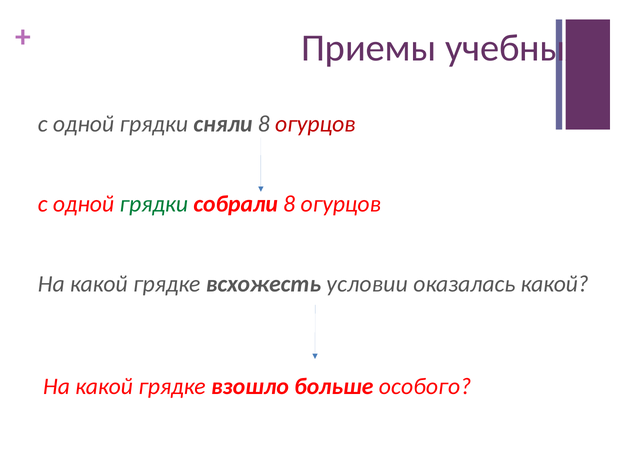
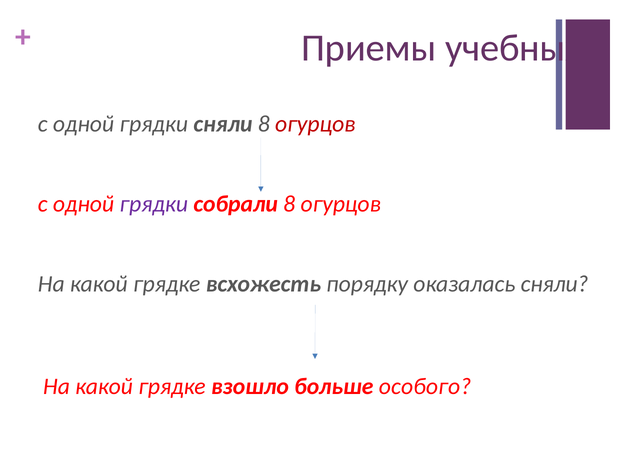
грядки at (154, 204) colour: green -> purple
условии: условии -> порядку
оказалась какой: какой -> сняли
